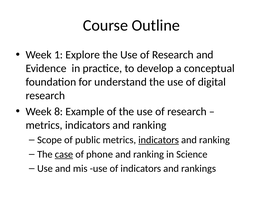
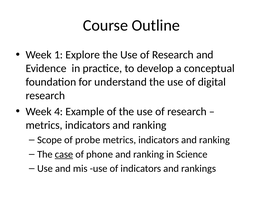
8: 8 -> 4
public: public -> probe
indicators at (159, 140) underline: present -> none
